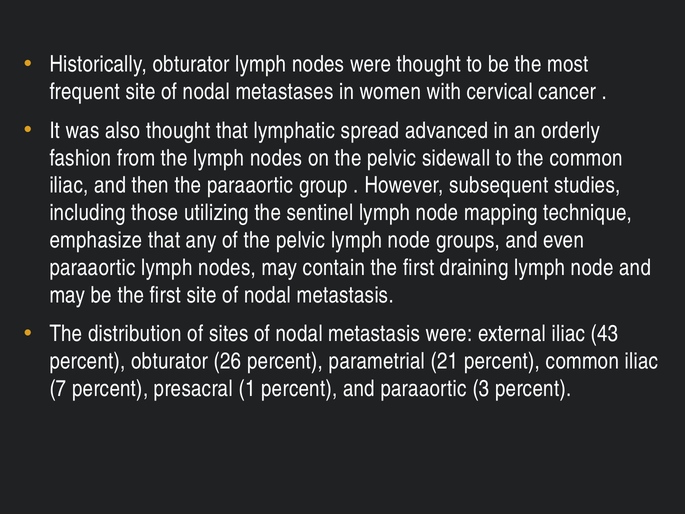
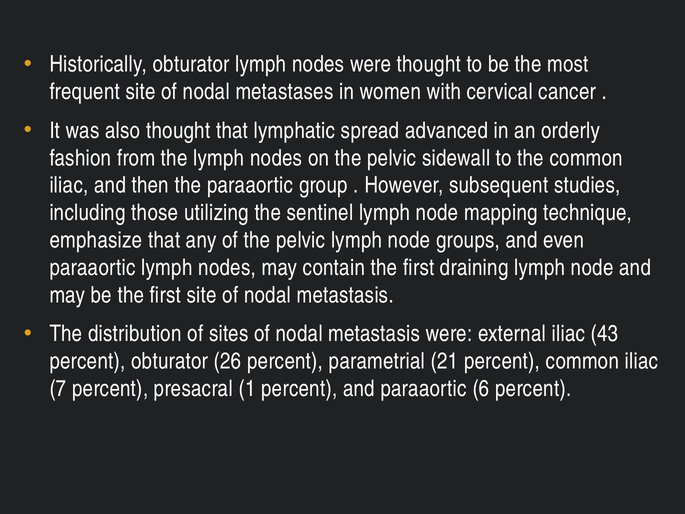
3: 3 -> 6
